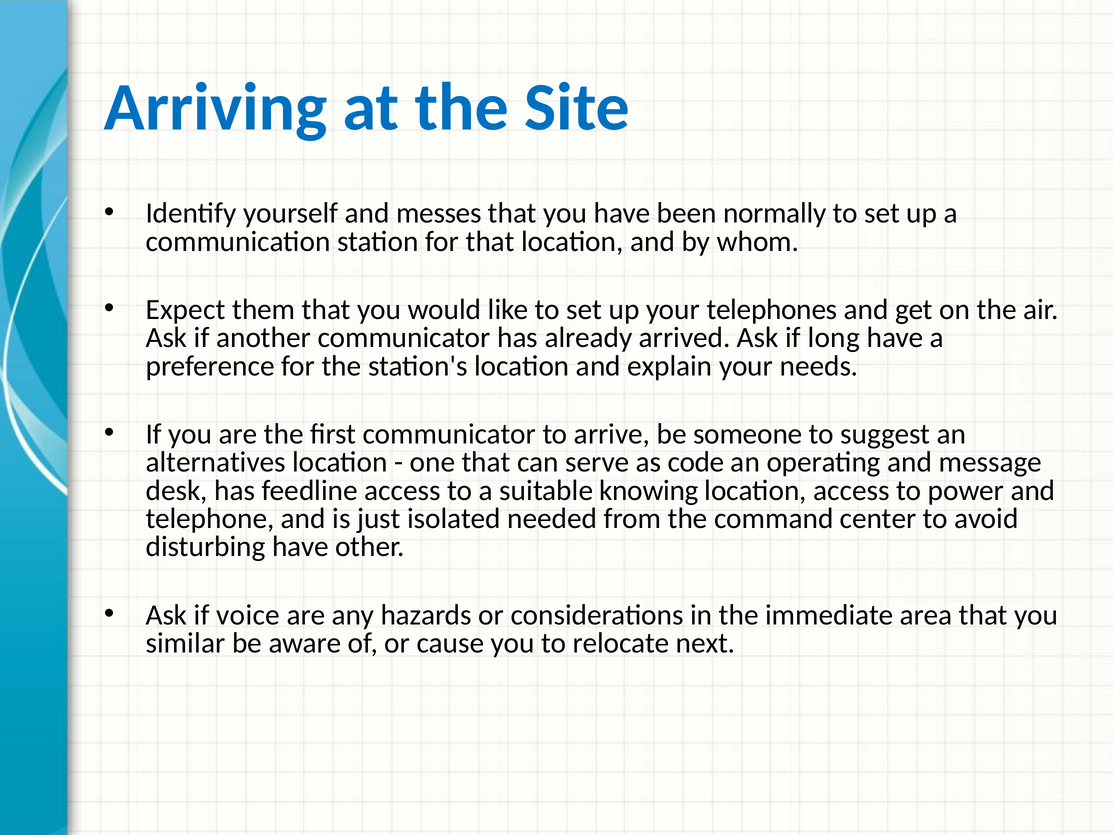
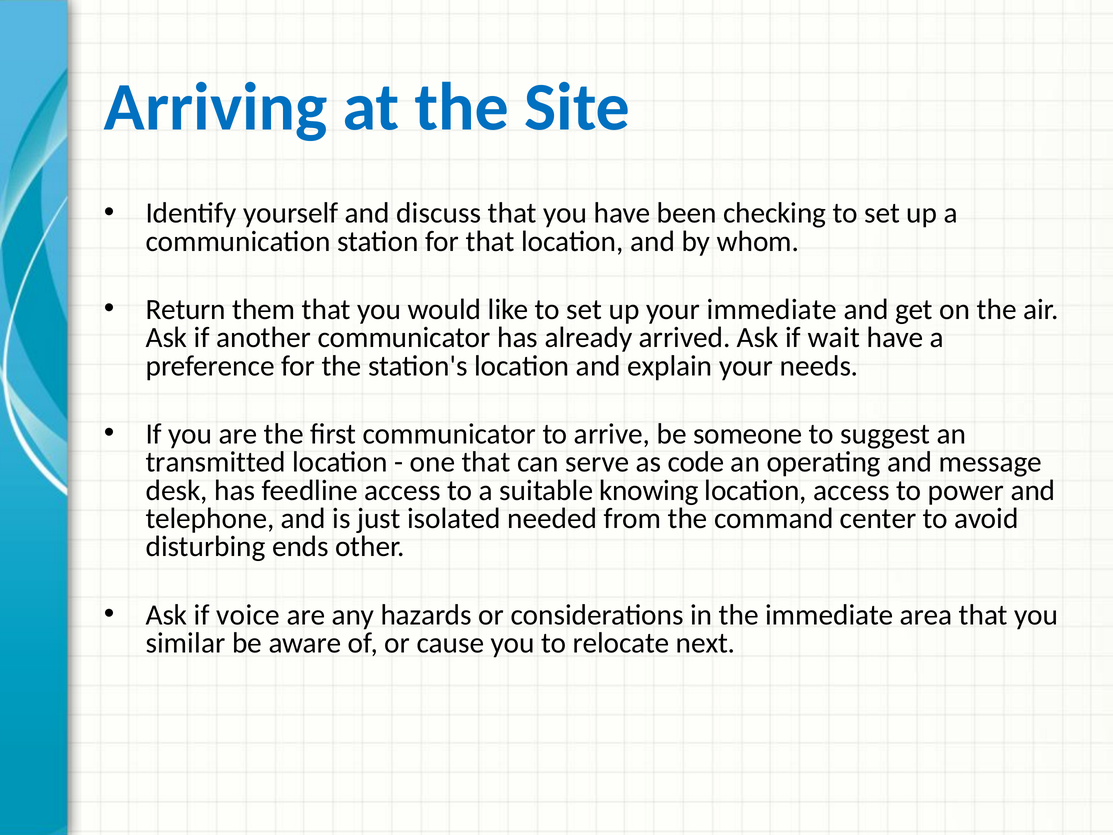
messes: messes -> discuss
normally: normally -> checking
Expect: Expect -> Return
your telephones: telephones -> immediate
long: long -> wait
alternatives: alternatives -> transmitted
disturbing have: have -> ends
